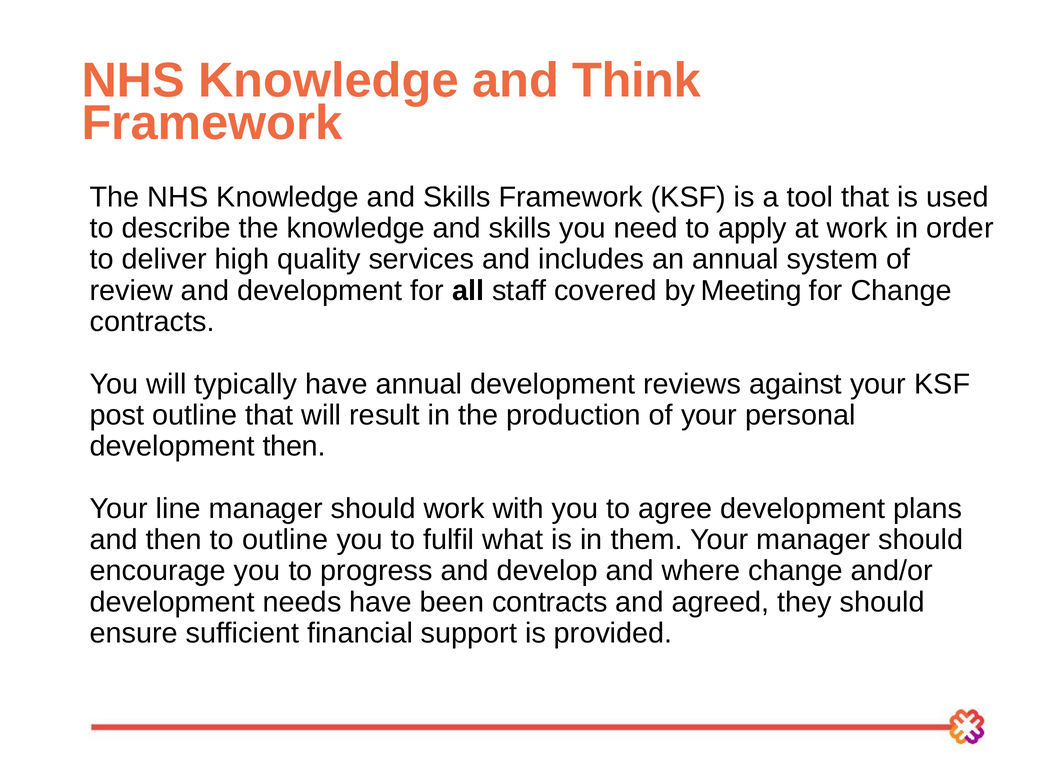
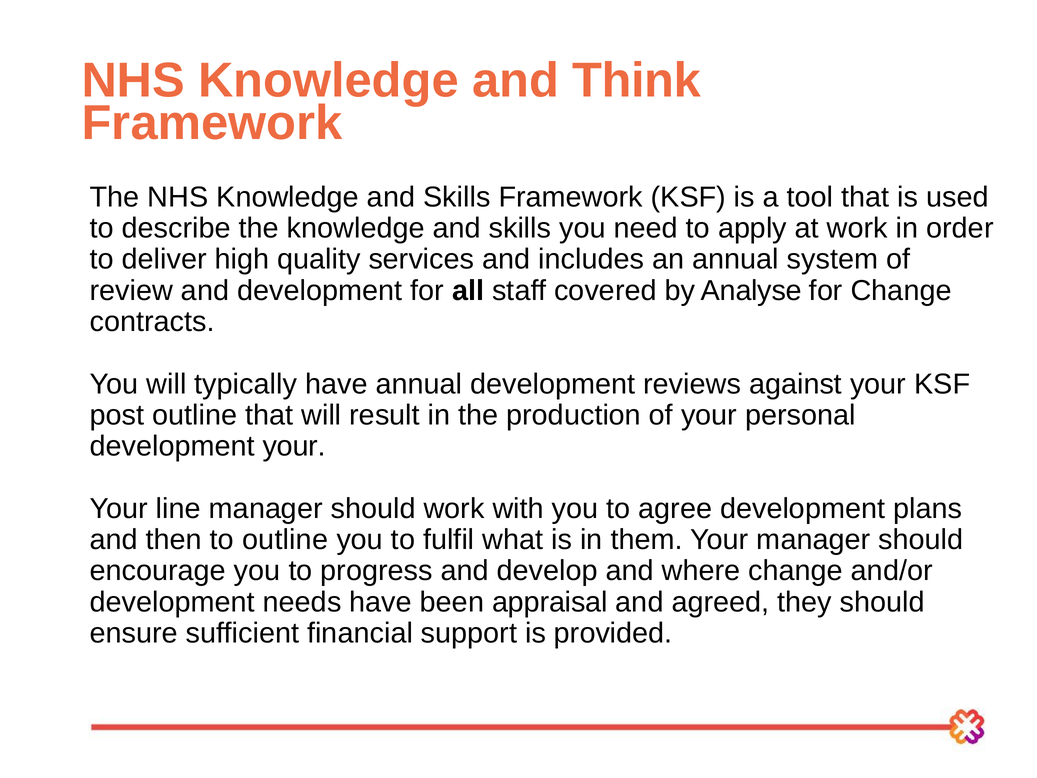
Meeting: Meeting -> Analyse
development then: then -> your
been contracts: contracts -> appraisal
